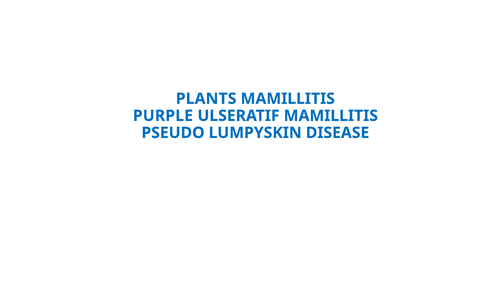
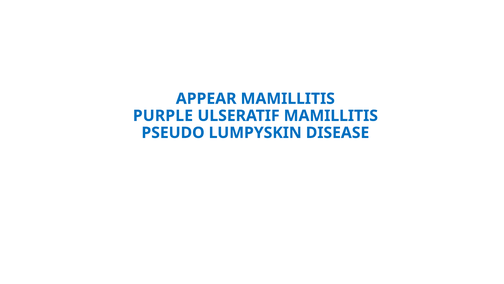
PLANTS: PLANTS -> APPEAR
